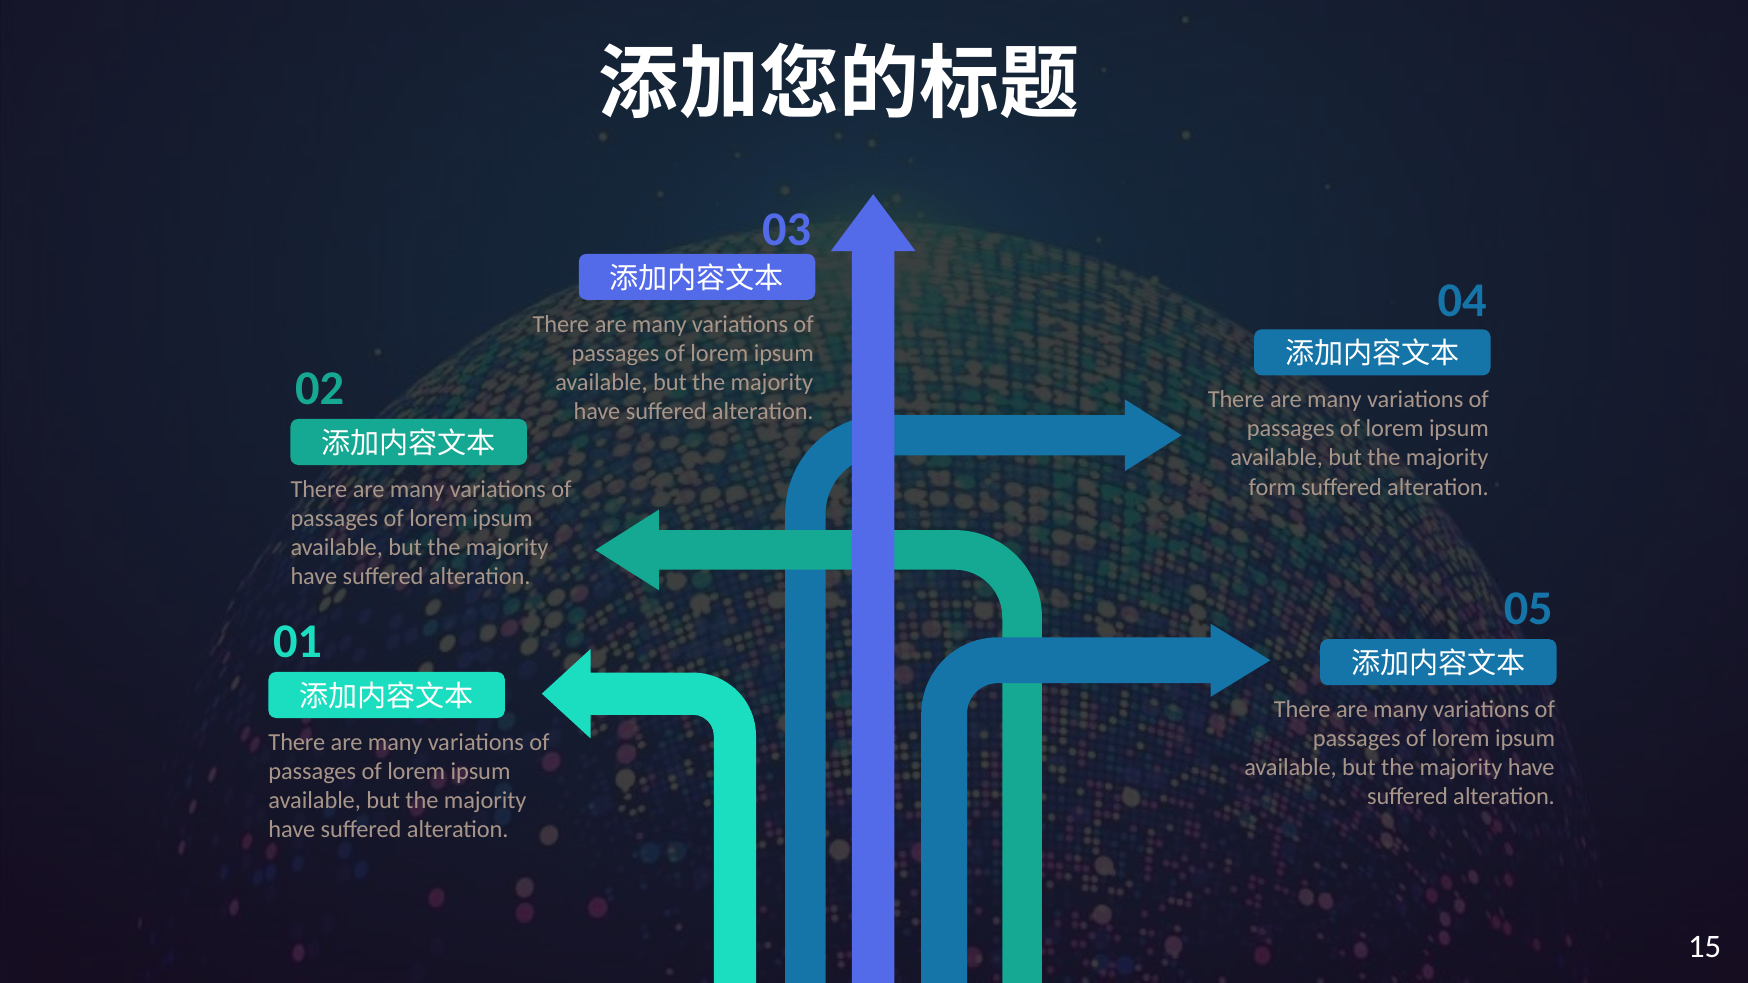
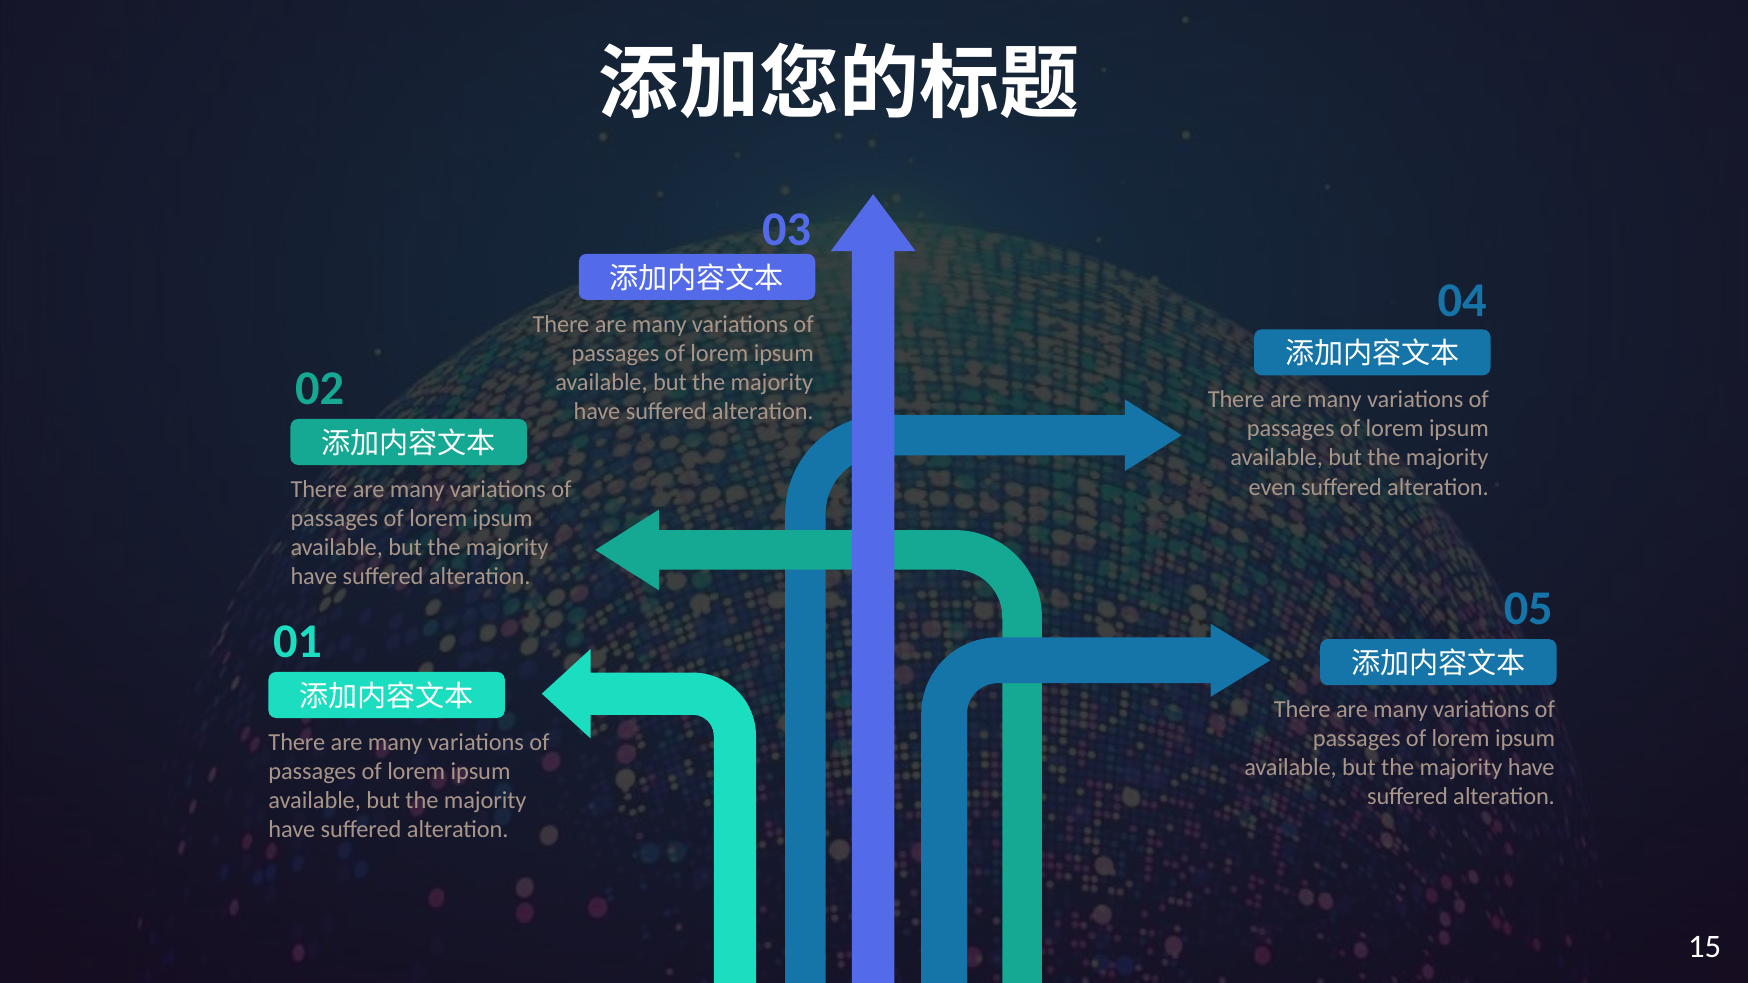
form: form -> even
